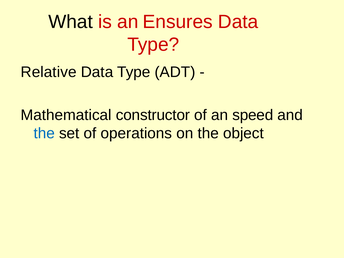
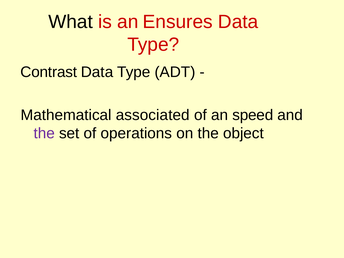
Relative: Relative -> Contrast
constructor: constructor -> associated
the at (44, 133) colour: blue -> purple
